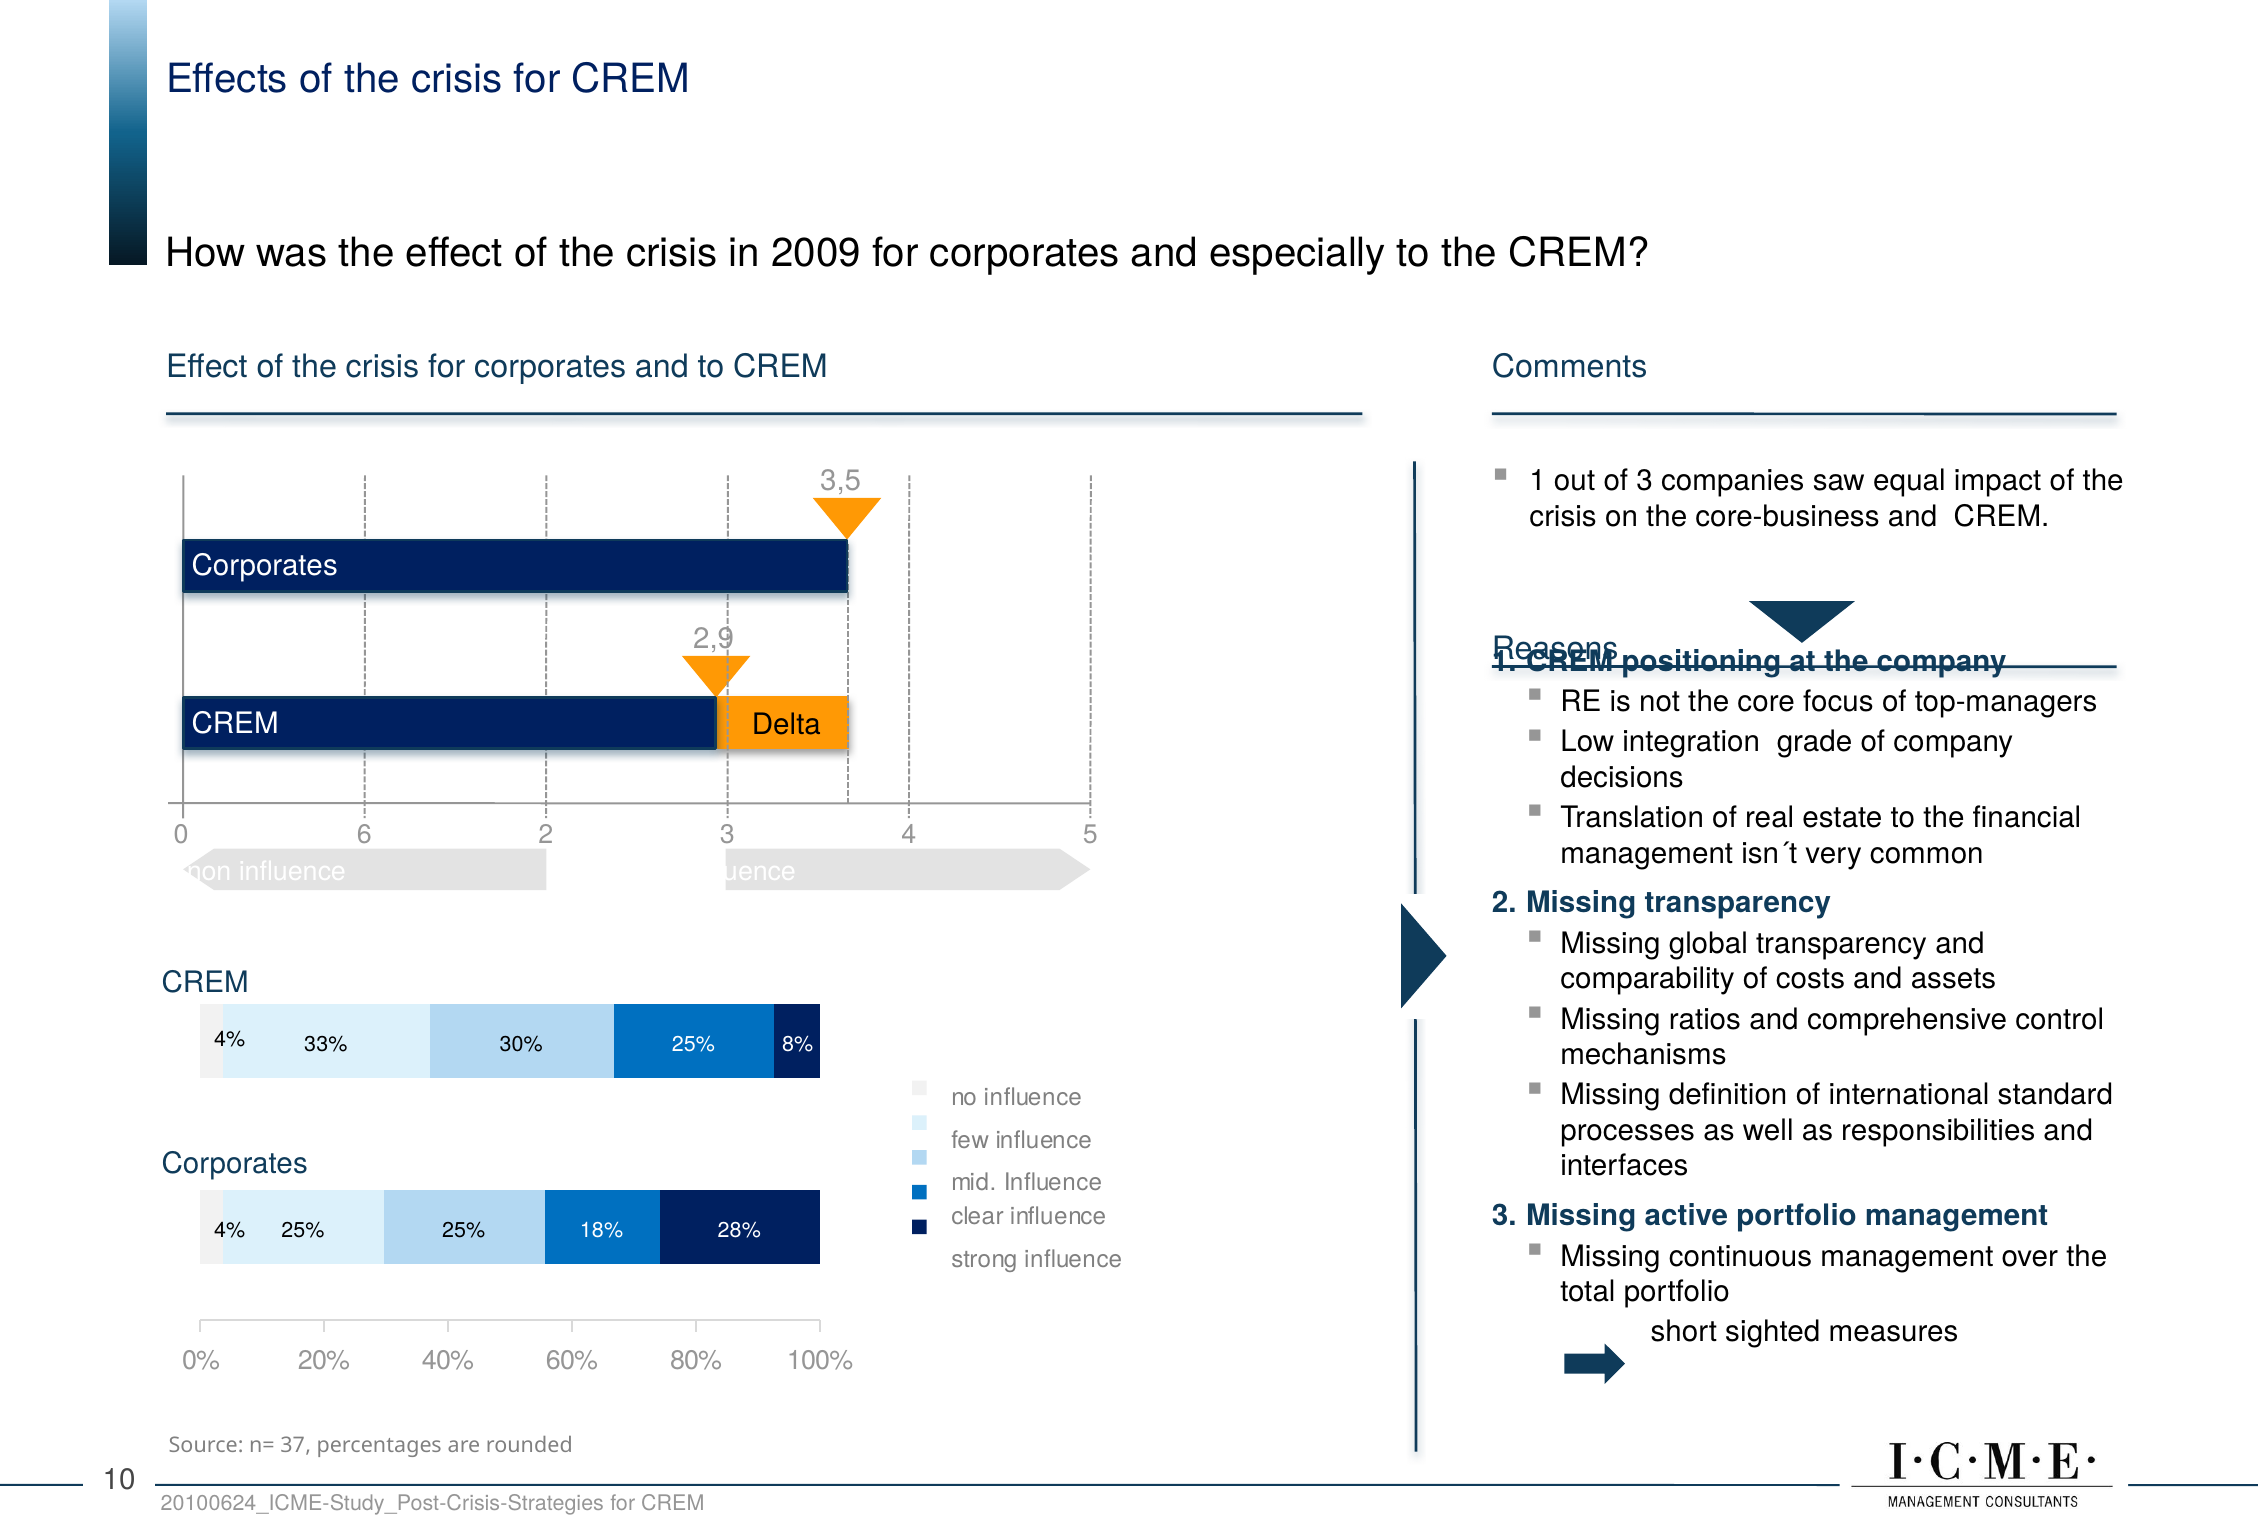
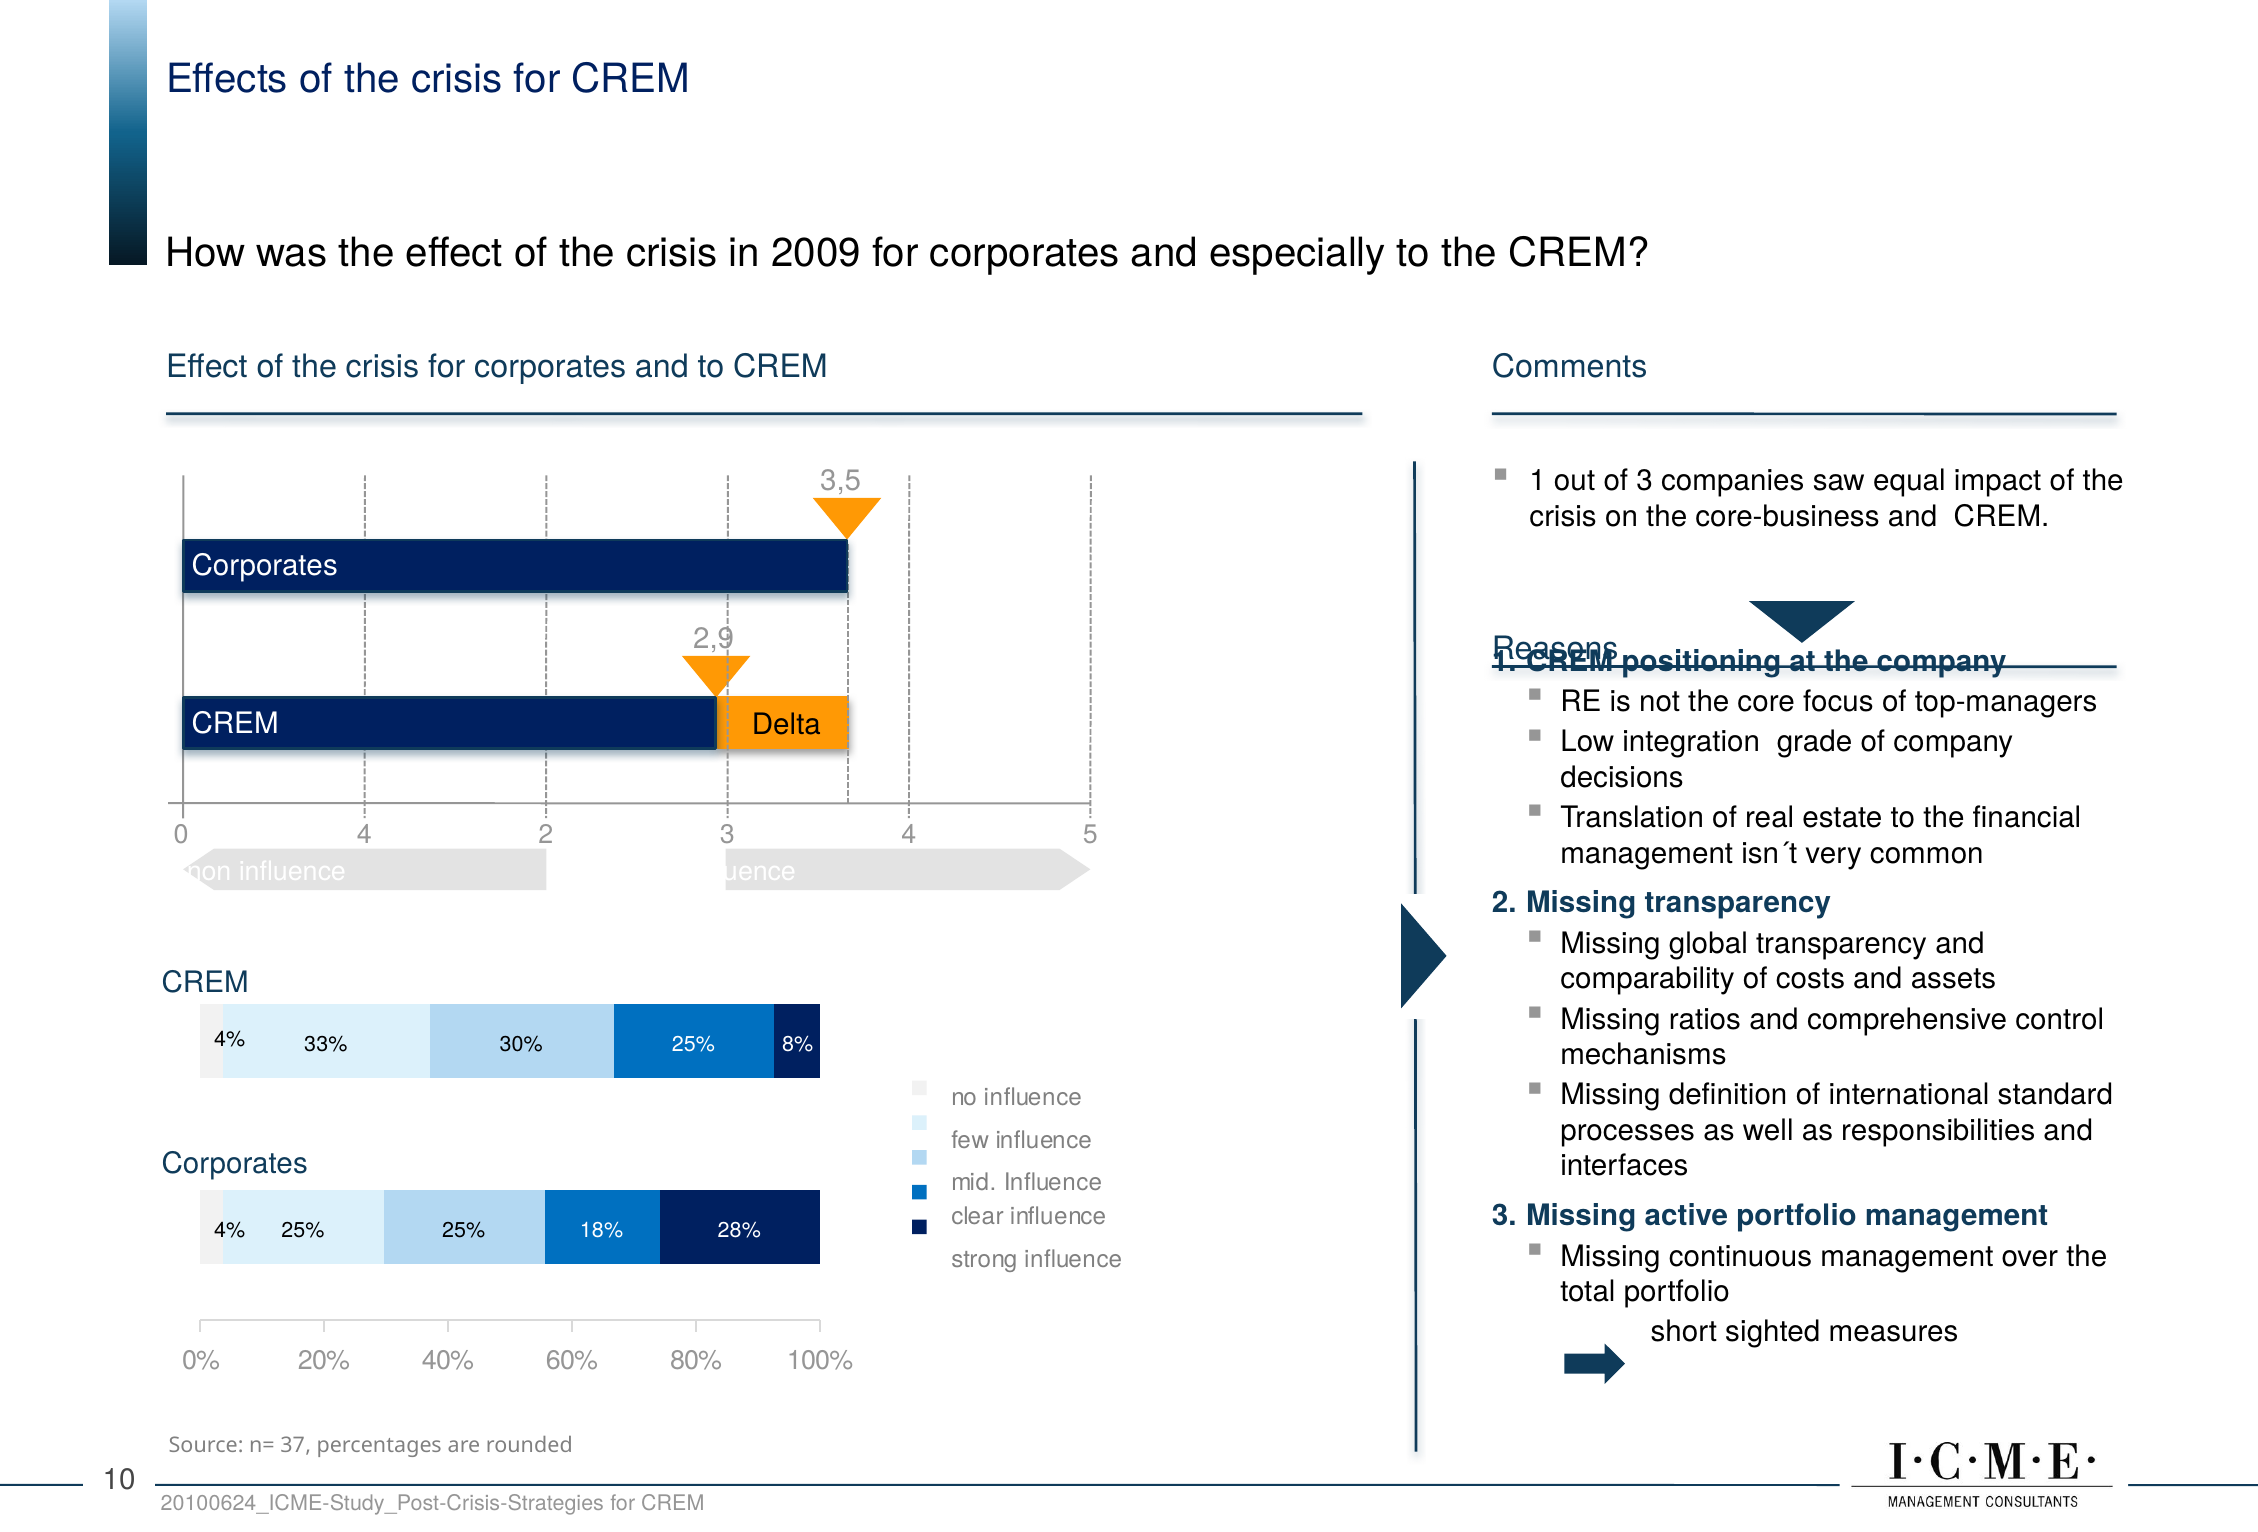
0 6: 6 -> 4
